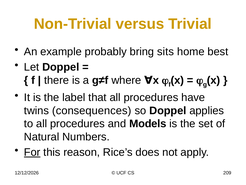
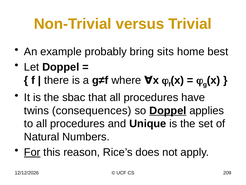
label: label -> sbac
Doppel at (168, 110) underline: none -> present
Models: Models -> Unique
